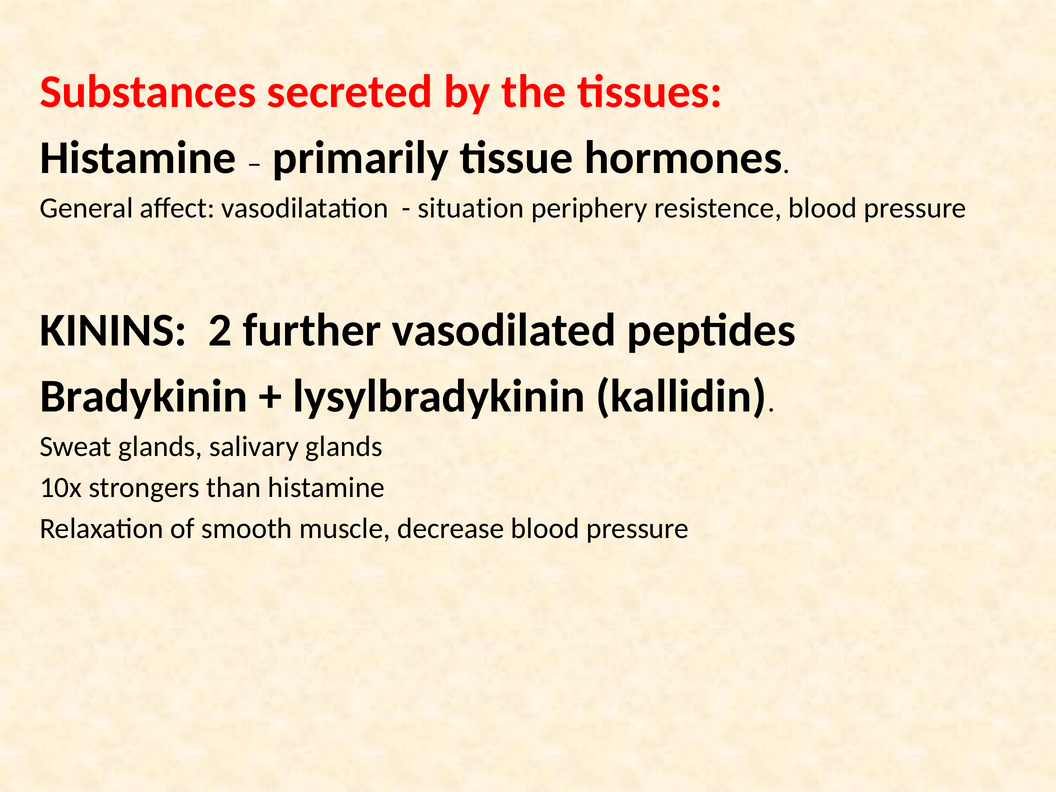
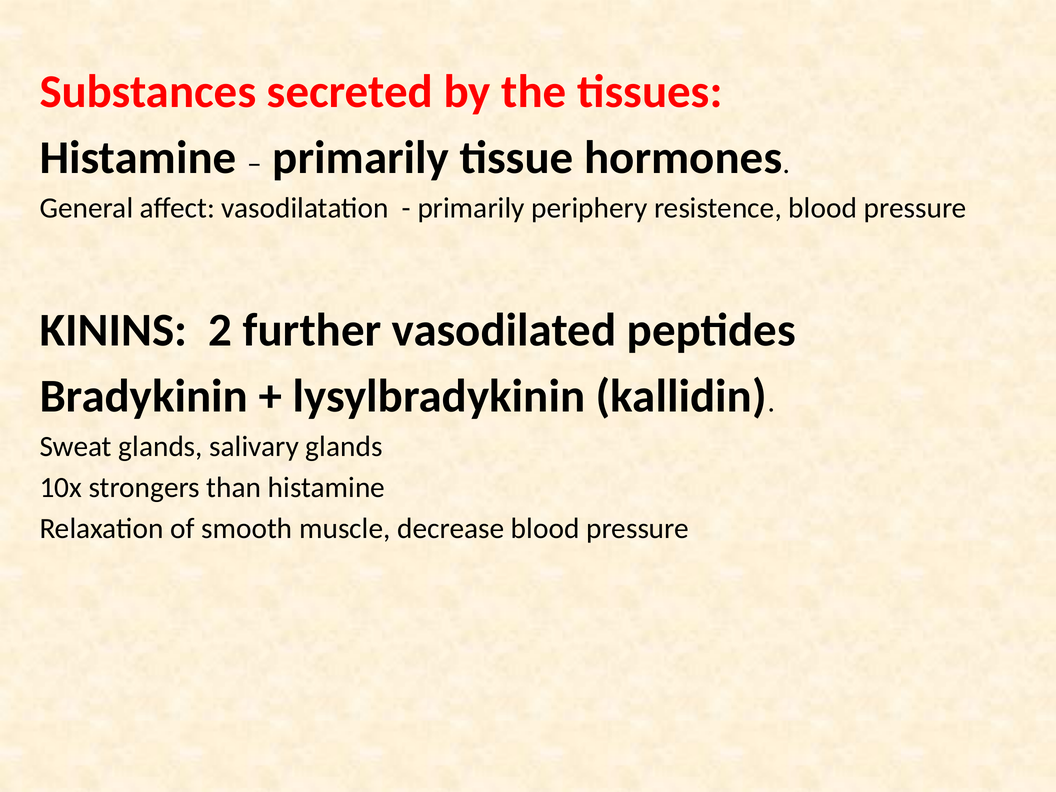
situation at (471, 208): situation -> primarily
